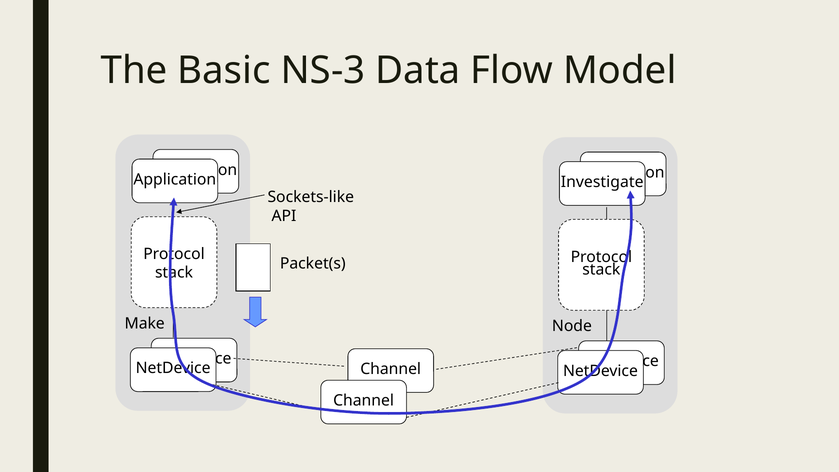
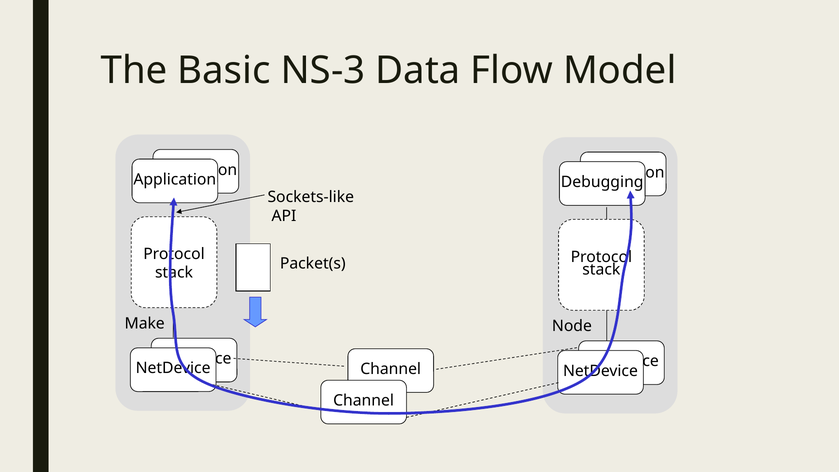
Investigate: Investigate -> Debugging
